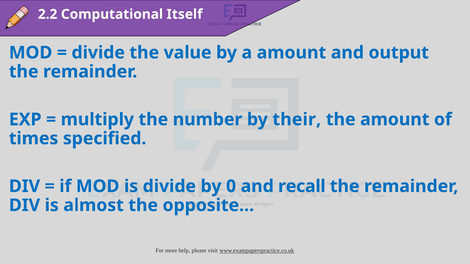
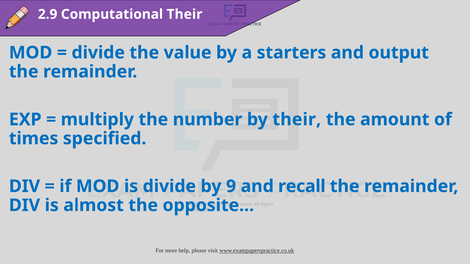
2.2: 2.2 -> 2.9
Computational Itself: Itself -> Their
a amount: amount -> starters
0: 0 -> 9
